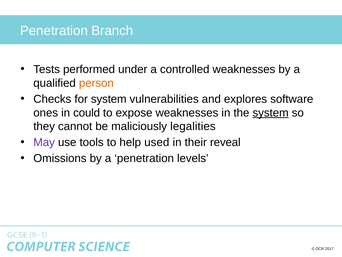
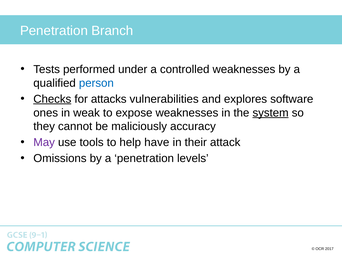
person colour: orange -> blue
Checks underline: none -> present
for system: system -> attacks
could: could -> weak
legalities: legalities -> accuracy
used: used -> have
reveal: reveal -> attack
